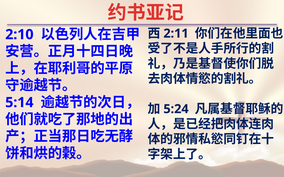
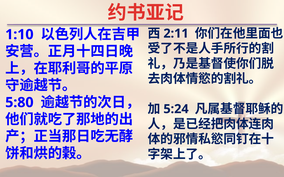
2:10: 2:10 -> 1:10
5:14: 5:14 -> 5:80
